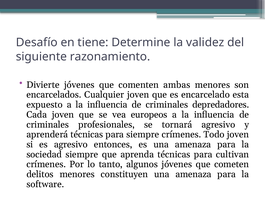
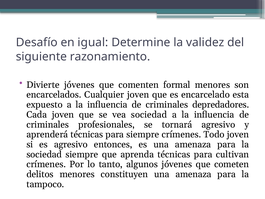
tiene: tiene -> igual
ambas: ambas -> formal
vea europeos: europeos -> sociedad
software: software -> tampoco
